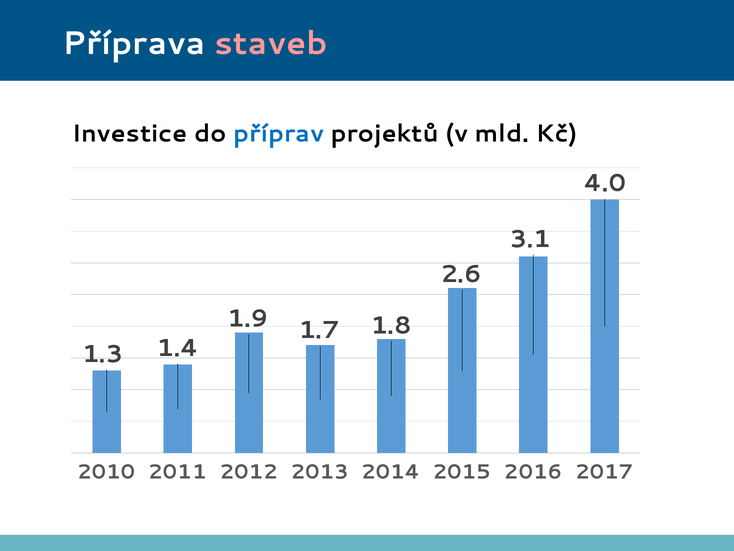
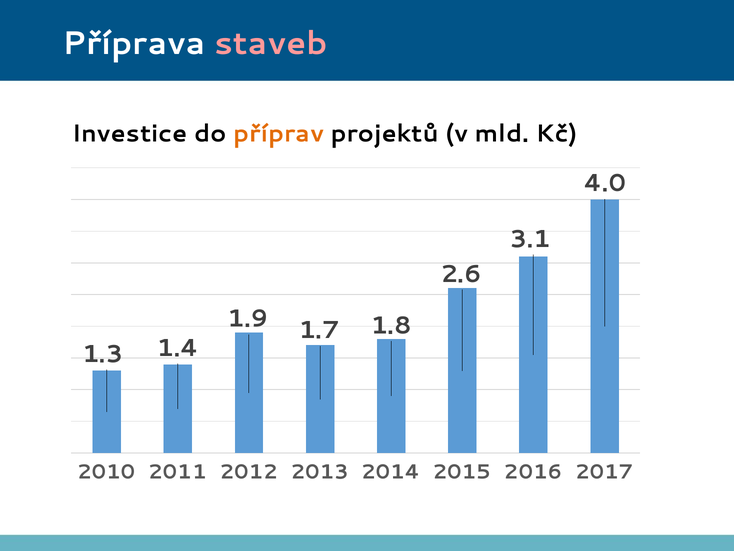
příprav colour: blue -> orange
